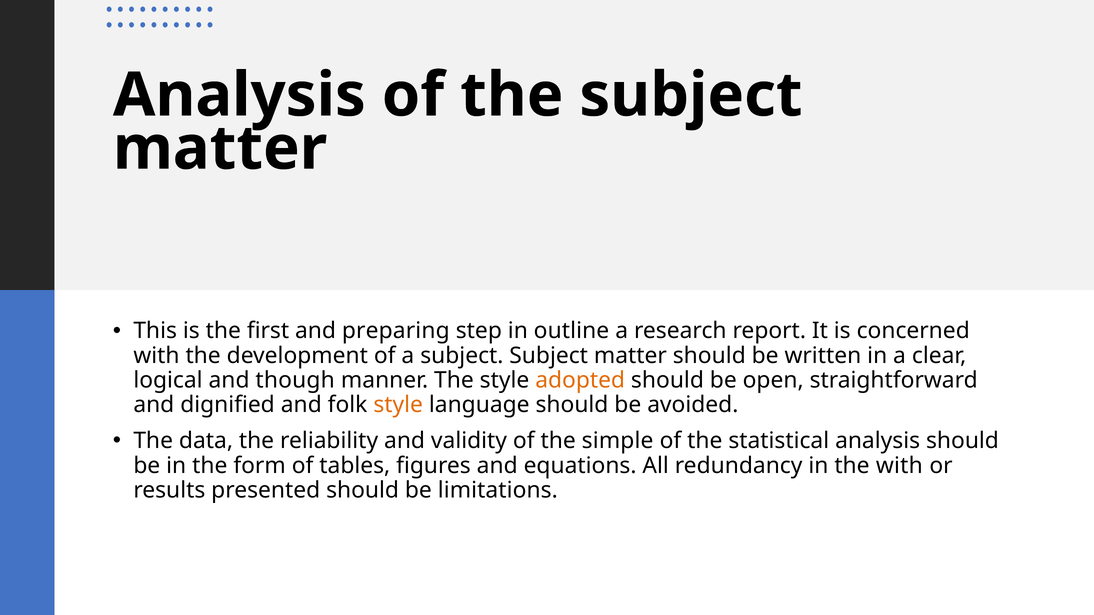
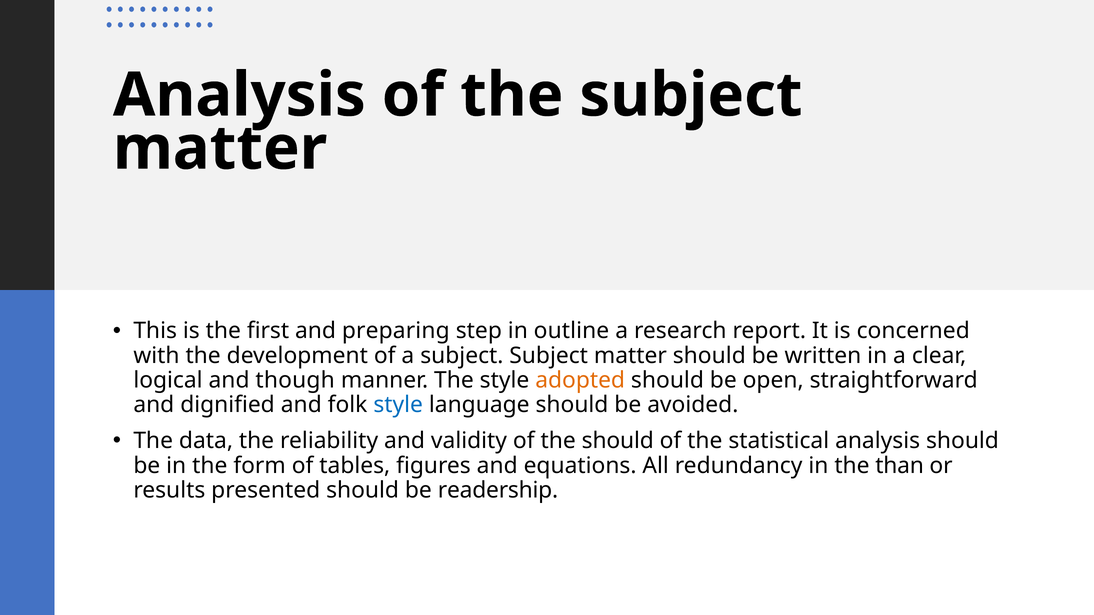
style at (398, 405) colour: orange -> blue
the simple: simple -> should
the with: with -> than
limitations: limitations -> readership
